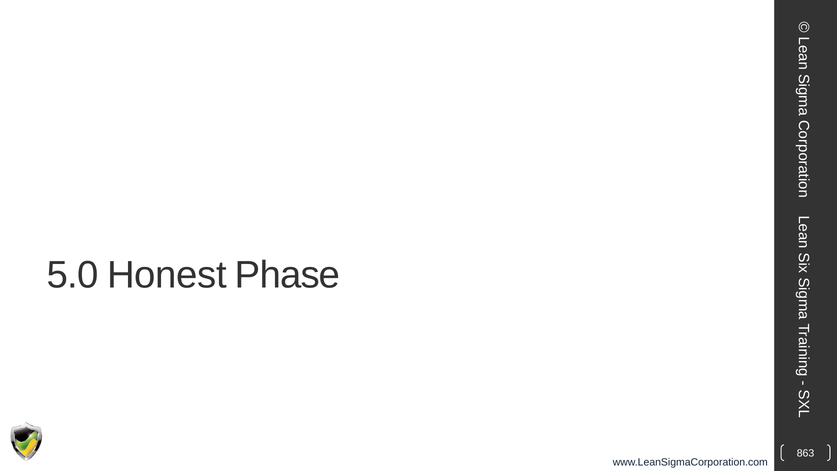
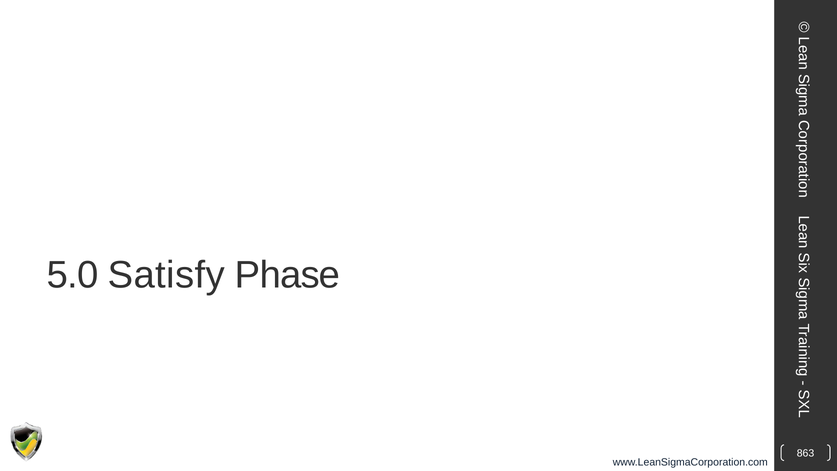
Honest: Honest -> Satisfy
